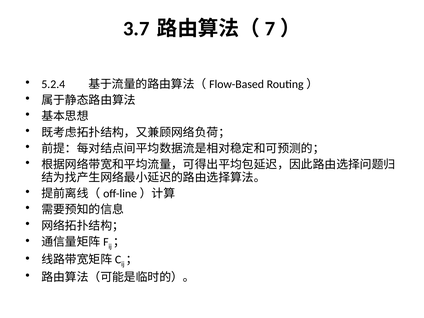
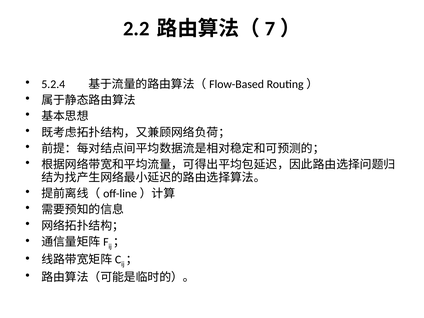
3.7: 3.7 -> 2.2
